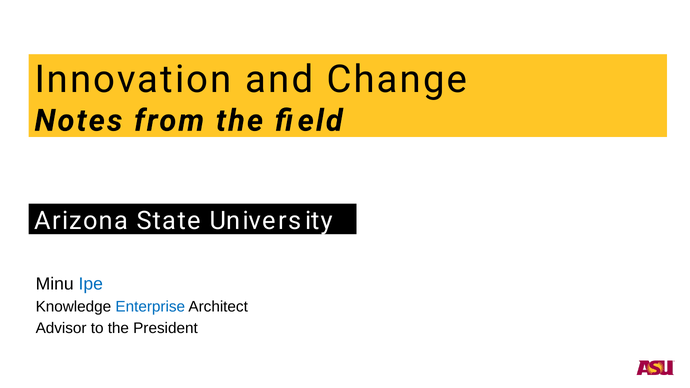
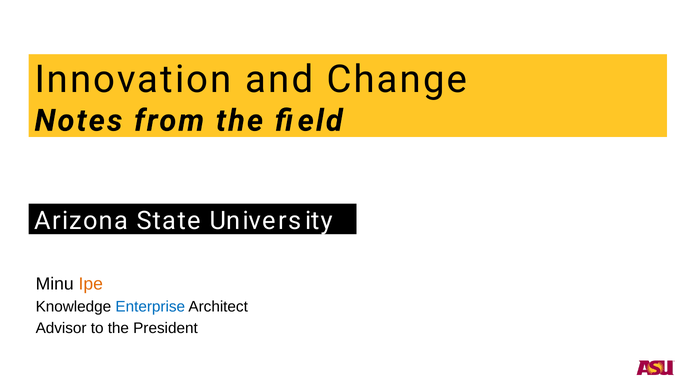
Ipe colour: blue -> orange
